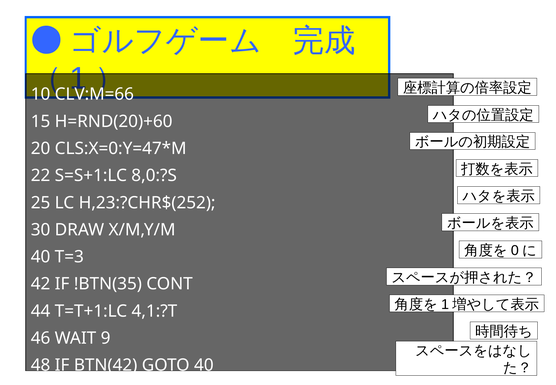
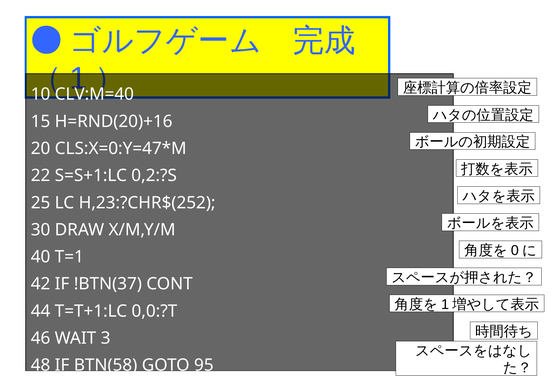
CLV:M=66: CLV:M=66 -> CLV:M=40
H=RND(20)+60: H=RND(20)+60 -> H=RND(20)+16
8,0:?S: 8,0:?S -> 0,2:?S
T=3: T=3 -> T=1
!BTN(35: !BTN(35 -> !BTN(37
4,1:?T: 4,1:?T -> 0,0:?T
9: 9 -> 3
BTN(42: BTN(42 -> BTN(58
GOTO 40: 40 -> 95
